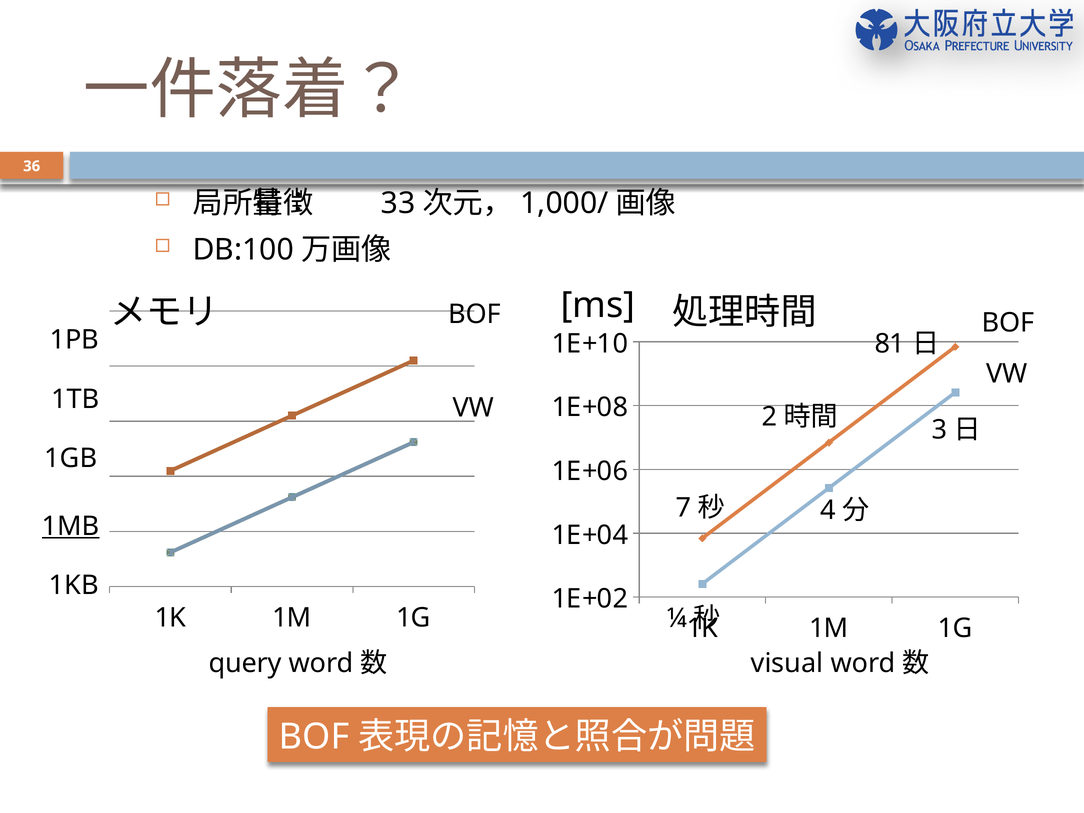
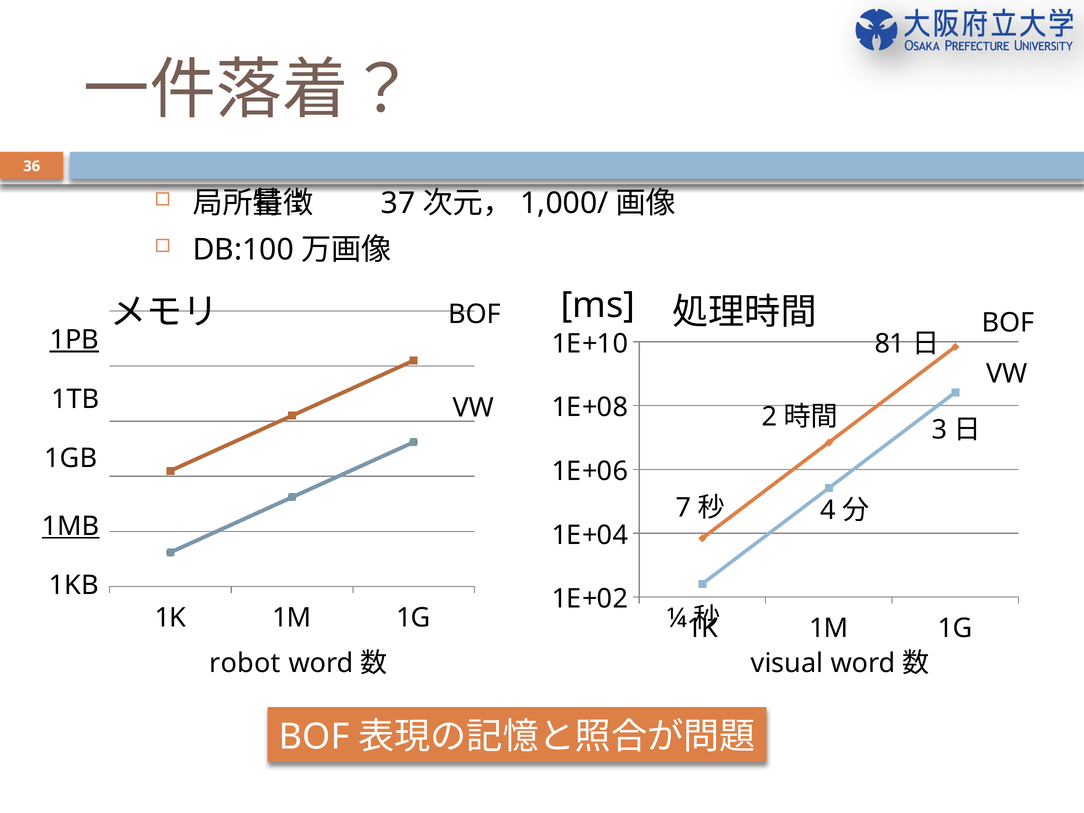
33: 33 -> 37
1PB underline: none -> present
query: query -> robot
